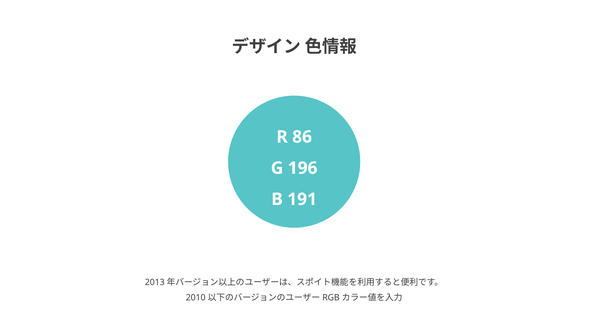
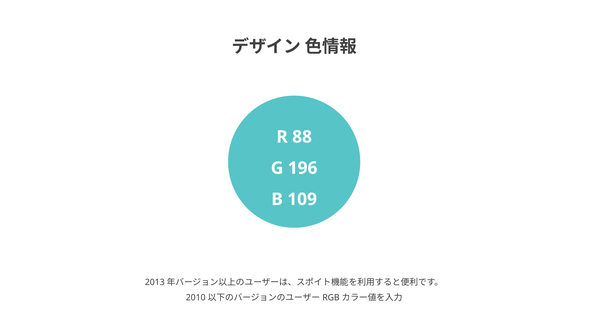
86: 86 -> 88
191: 191 -> 109
